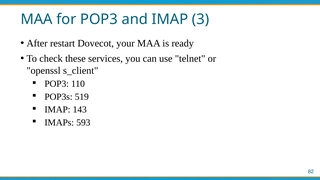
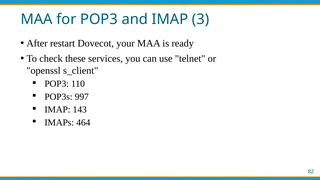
519: 519 -> 997
593: 593 -> 464
